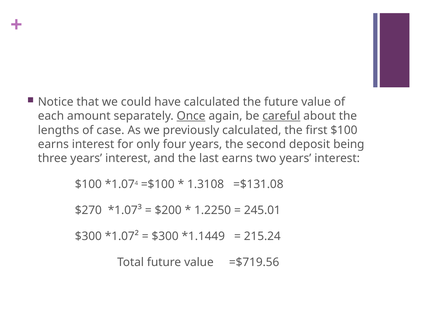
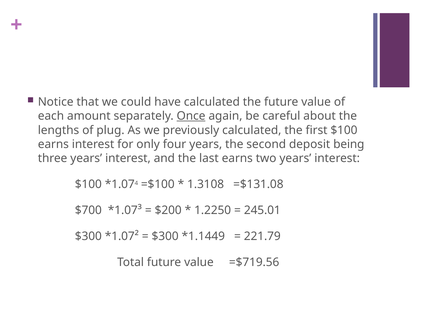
careful underline: present -> none
case: case -> plug
$270: $270 -> $700
215.24: 215.24 -> 221.79
